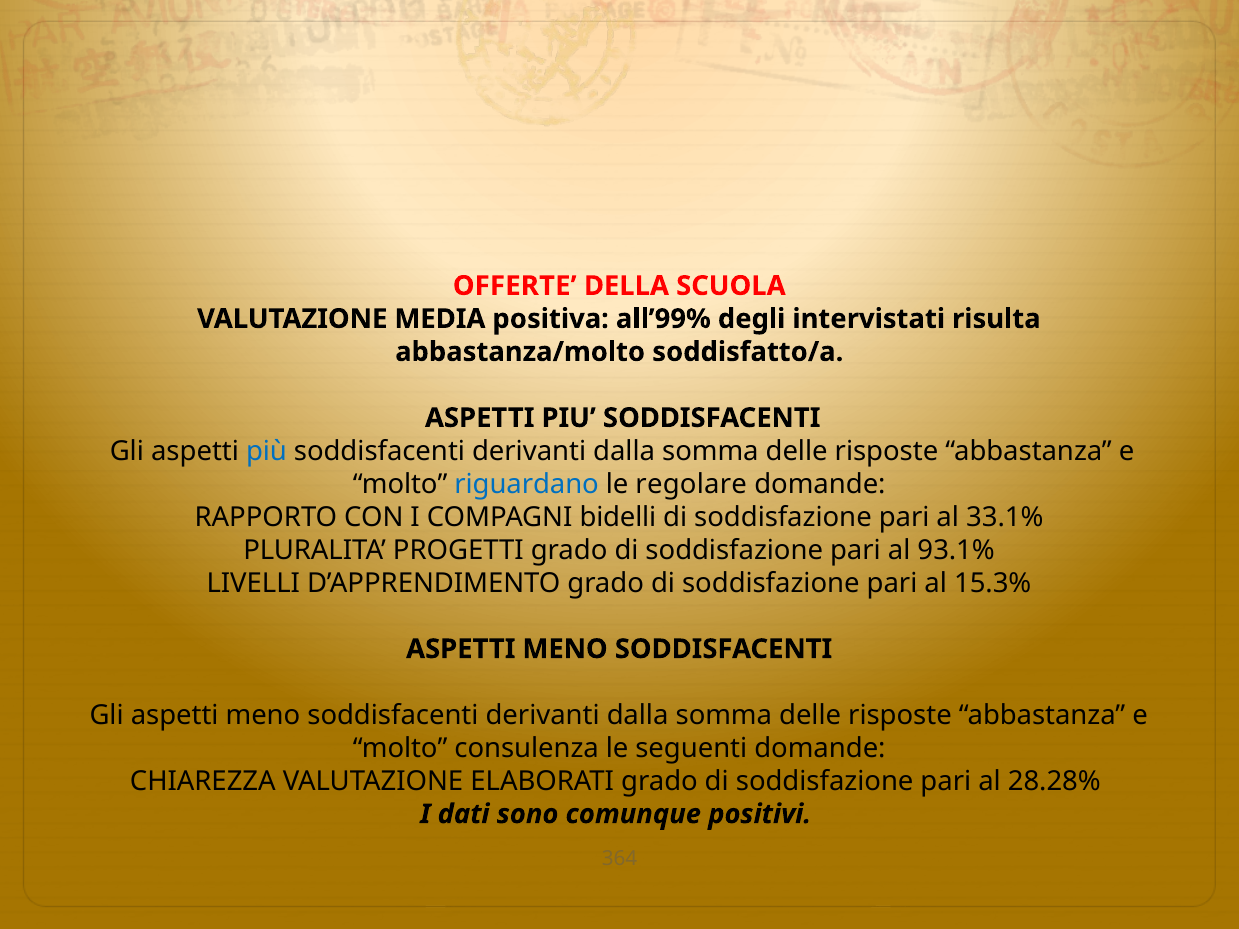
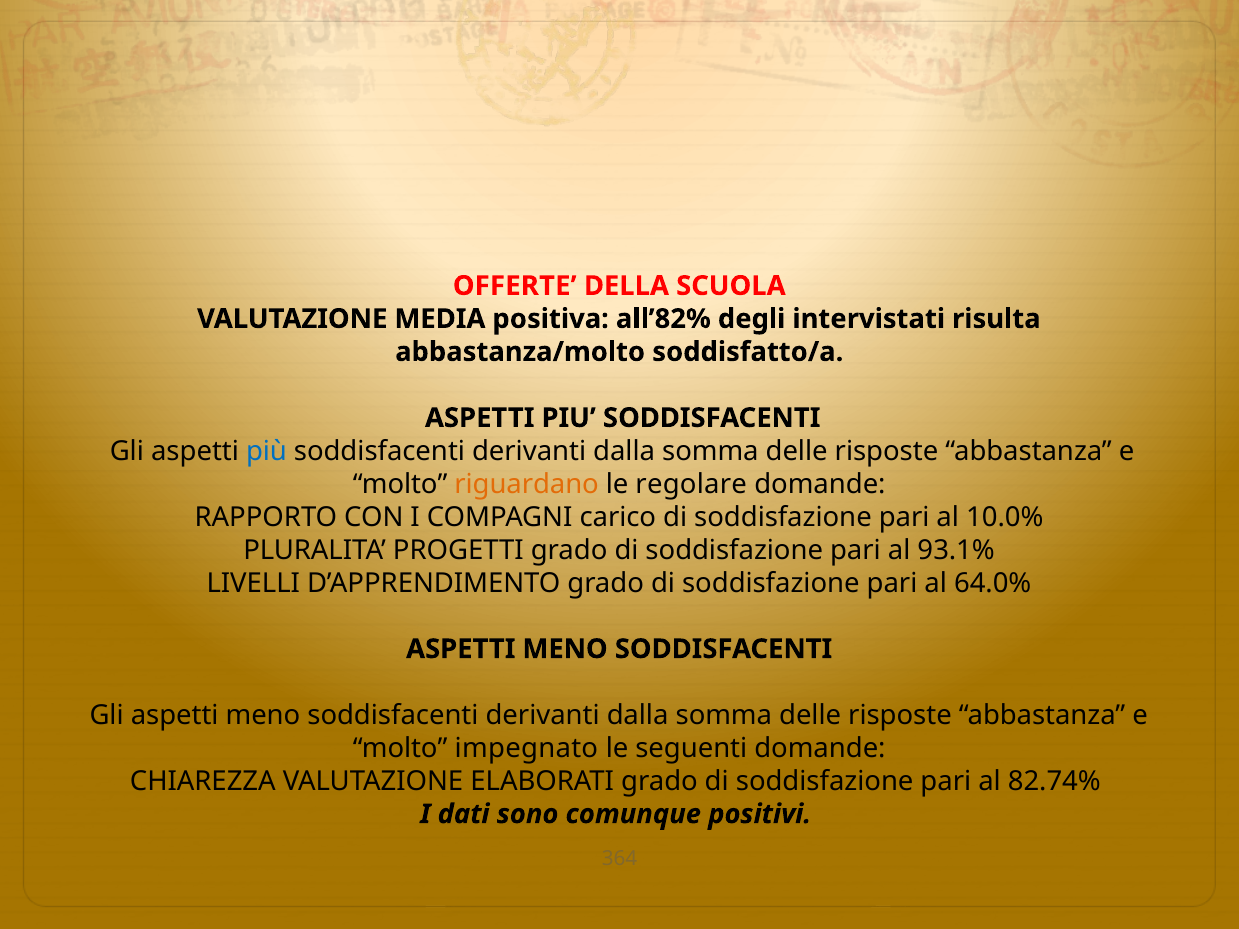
all’99%: all’99% -> all’82%
riguardano colour: blue -> orange
bidelli: bidelli -> carico
33.1%: 33.1% -> 10.0%
15.3%: 15.3% -> 64.0%
consulenza: consulenza -> impegnato
28.28%: 28.28% -> 82.74%
